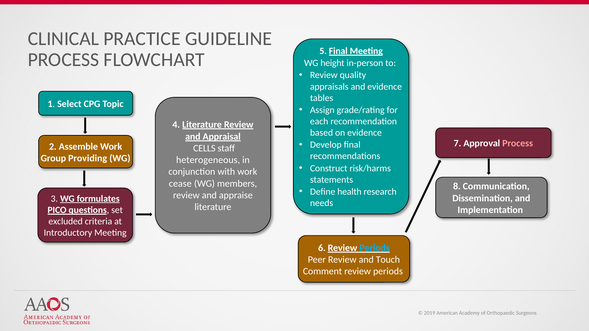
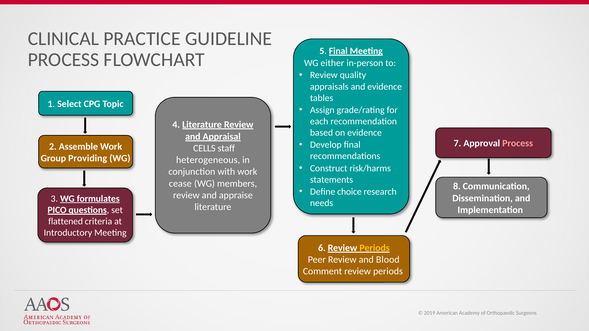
height: height -> either
health: health -> choice
excluded: excluded -> flattened
Periods at (375, 248) colour: light blue -> yellow
Touch: Touch -> Blood
